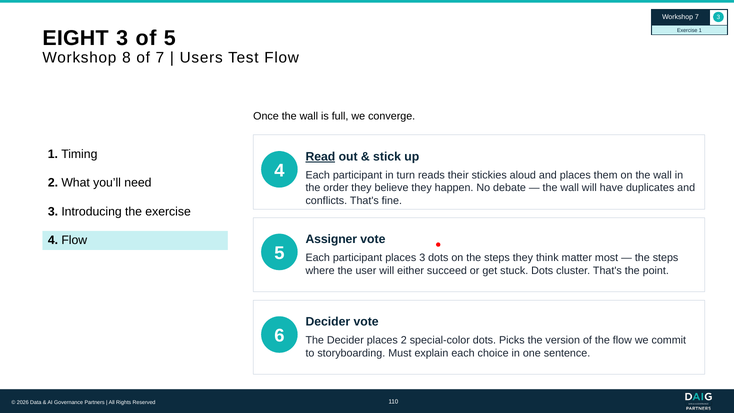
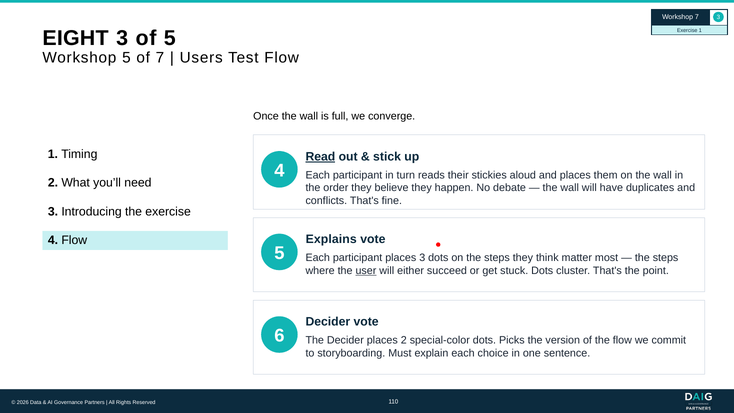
Workshop 8: 8 -> 5
Assigner: Assigner -> Explains
user underline: none -> present
